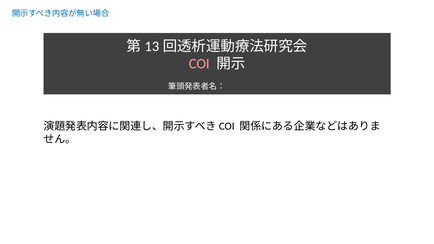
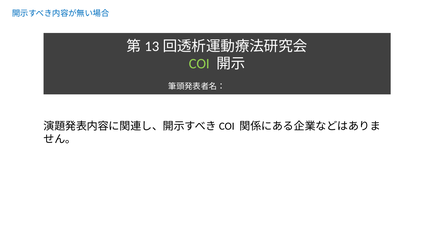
COI colour: pink -> light green
